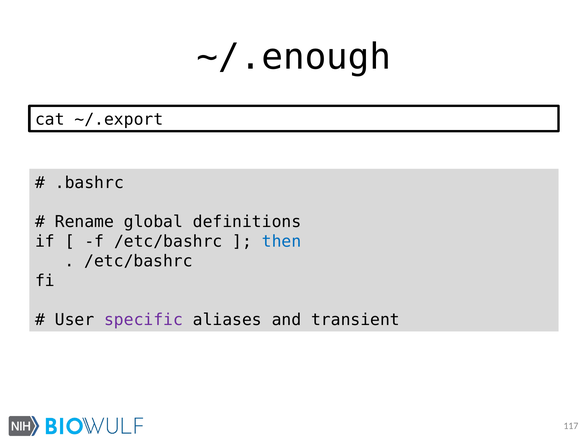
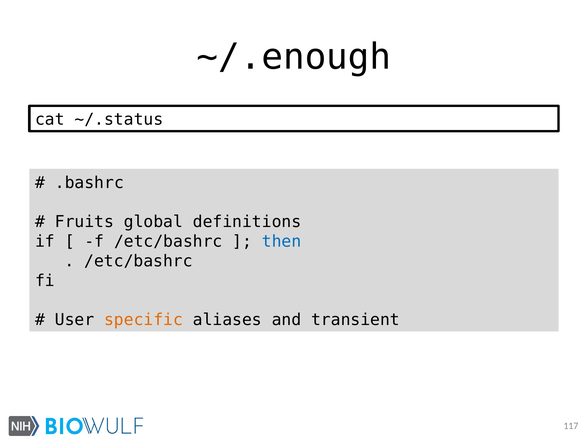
~/.export: ~/.export -> ~/.status
Rename: Rename -> Fruits
specific colour: purple -> orange
